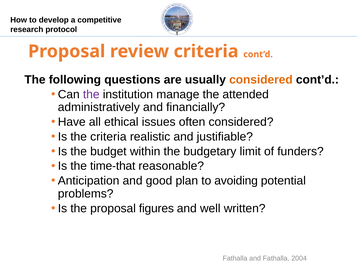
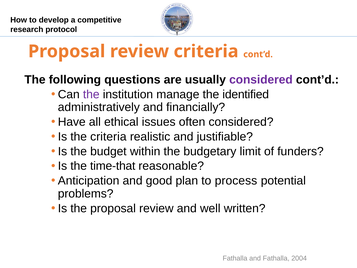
considered at (261, 80) colour: orange -> purple
attended: attended -> identified
avoiding: avoiding -> process
the proposal figures: figures -> review
